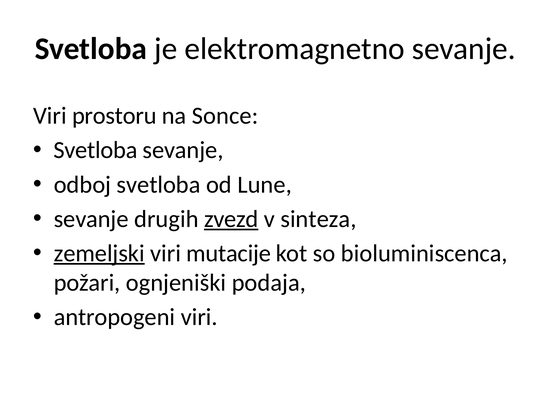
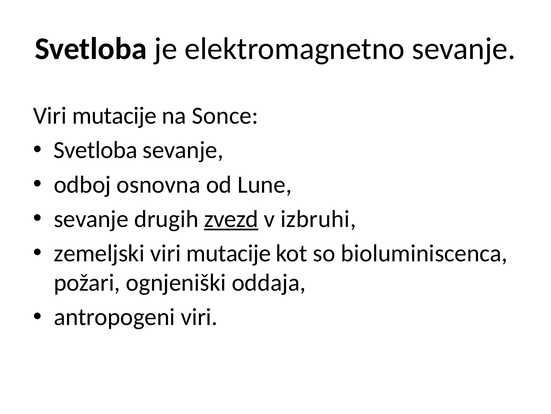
prostoru at (114, 116): prostoru -> mutacije
odboj svetloba: svetloba -> osnovna
sinteza: sinteza -> izbruhi
zemeljski underline: present -> none
podaja: podaja -> oddaja
